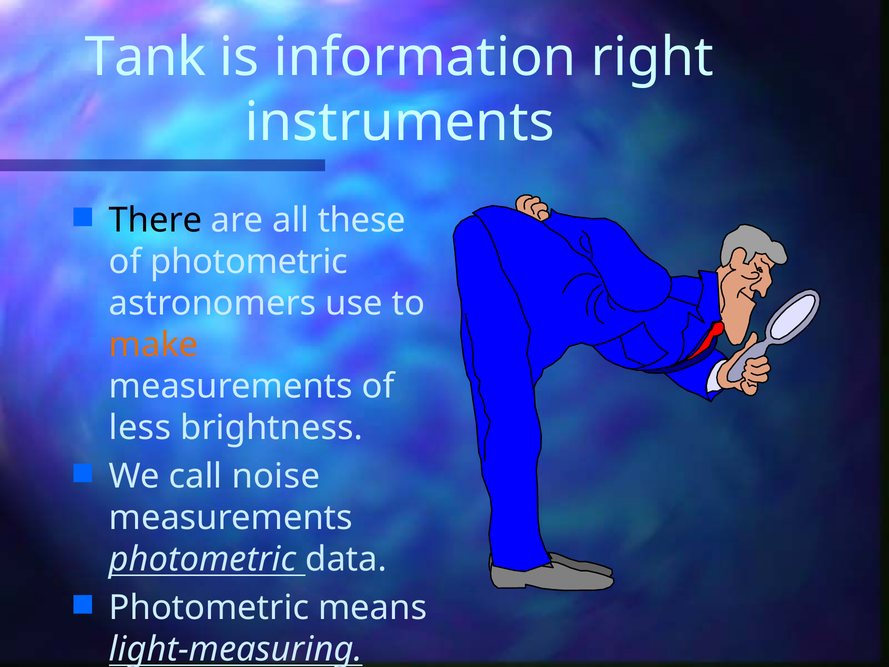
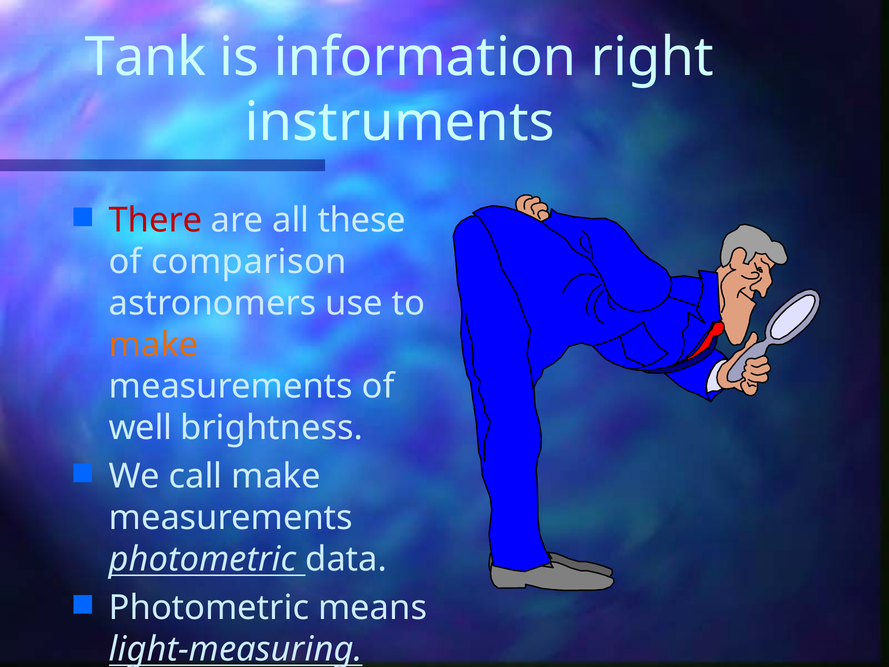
There colour: black -> red
of photometric: photometric -> comparison
less: less -> well
call noise: noise -> make
